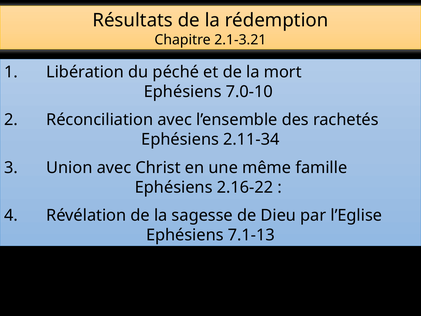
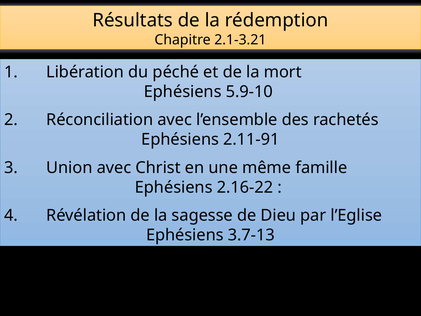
7.0-10: 7.0-10 -> 5.9-10
2.11-34: 2.11-34 -> 2.11-91
7.1-13: 7.1-13 -> 3.7-13
